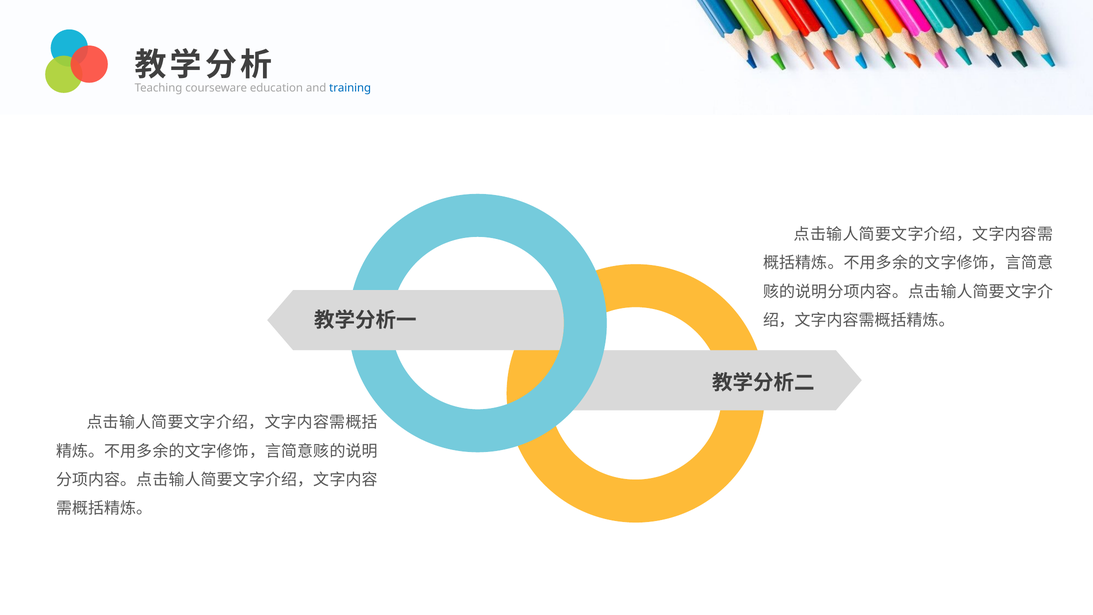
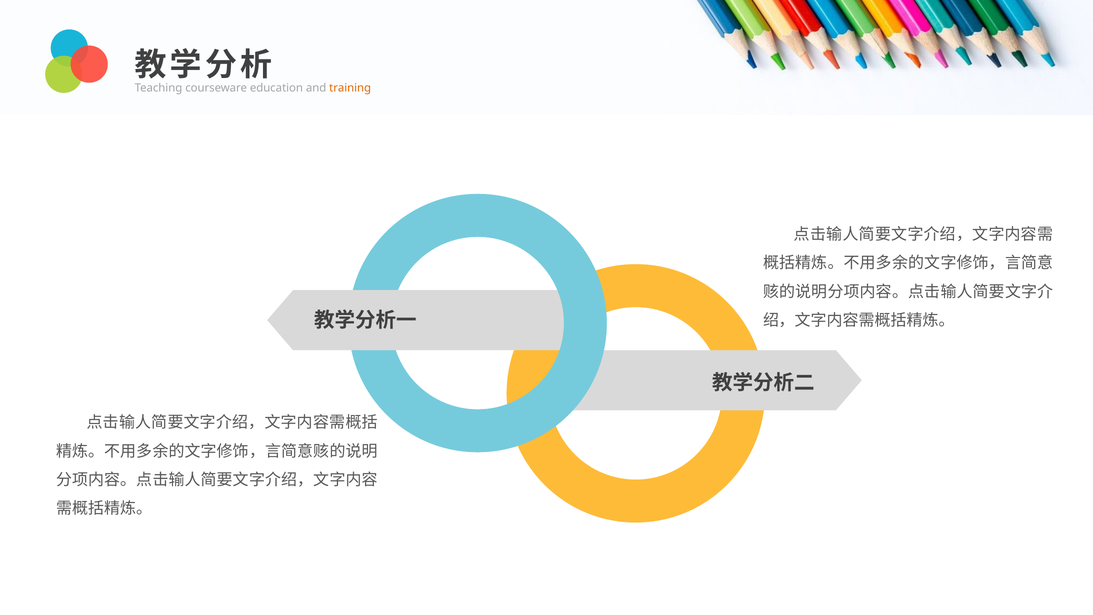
training colour: blue -> orange
